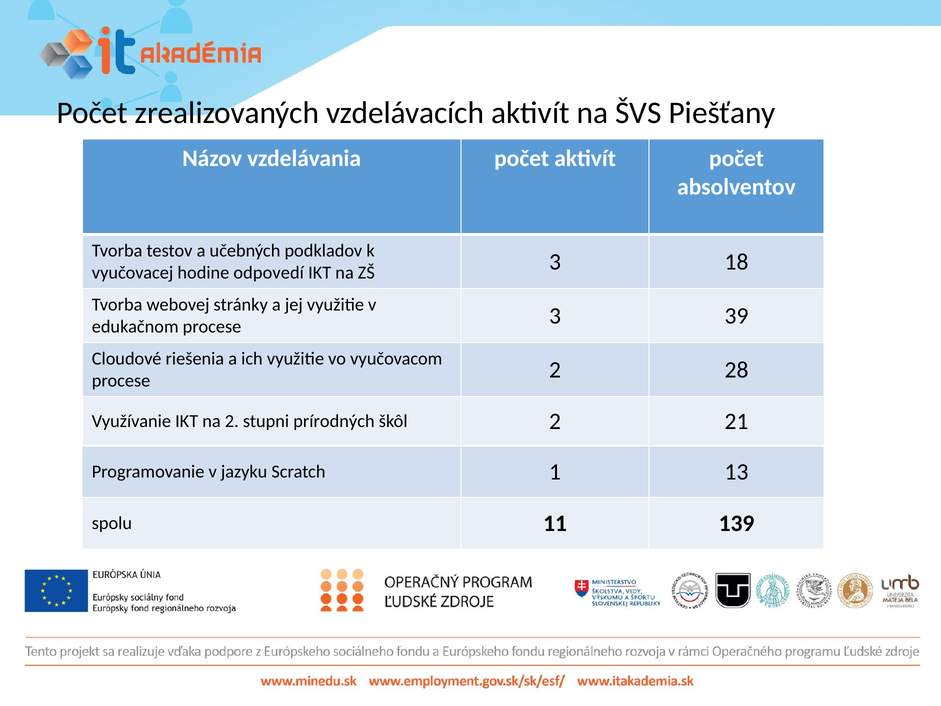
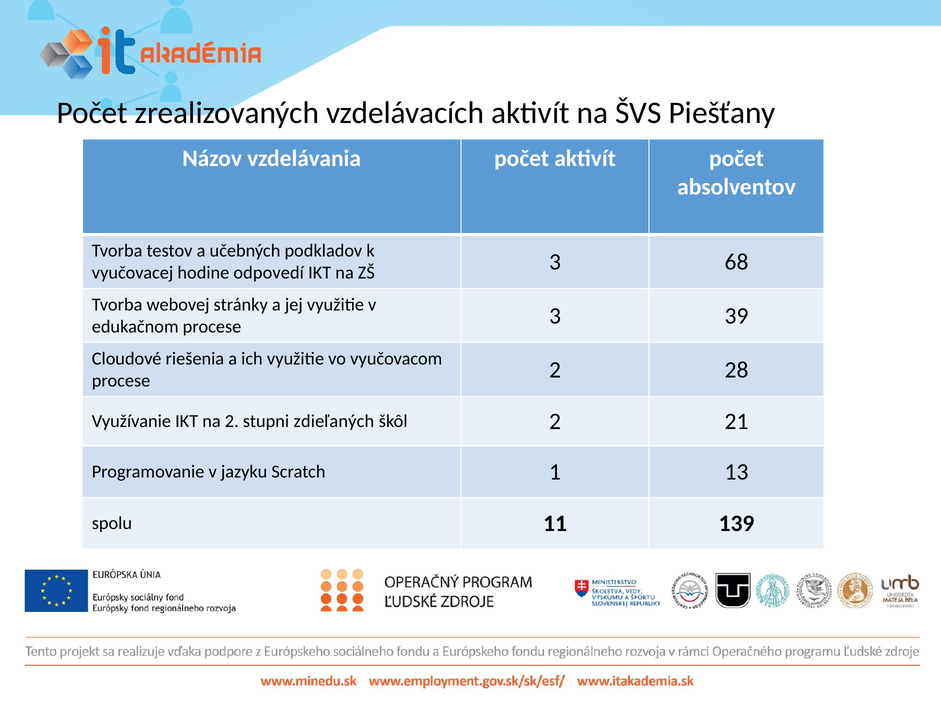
18: 18 -> 68
prírodných: prírodných -> zdieľaných
